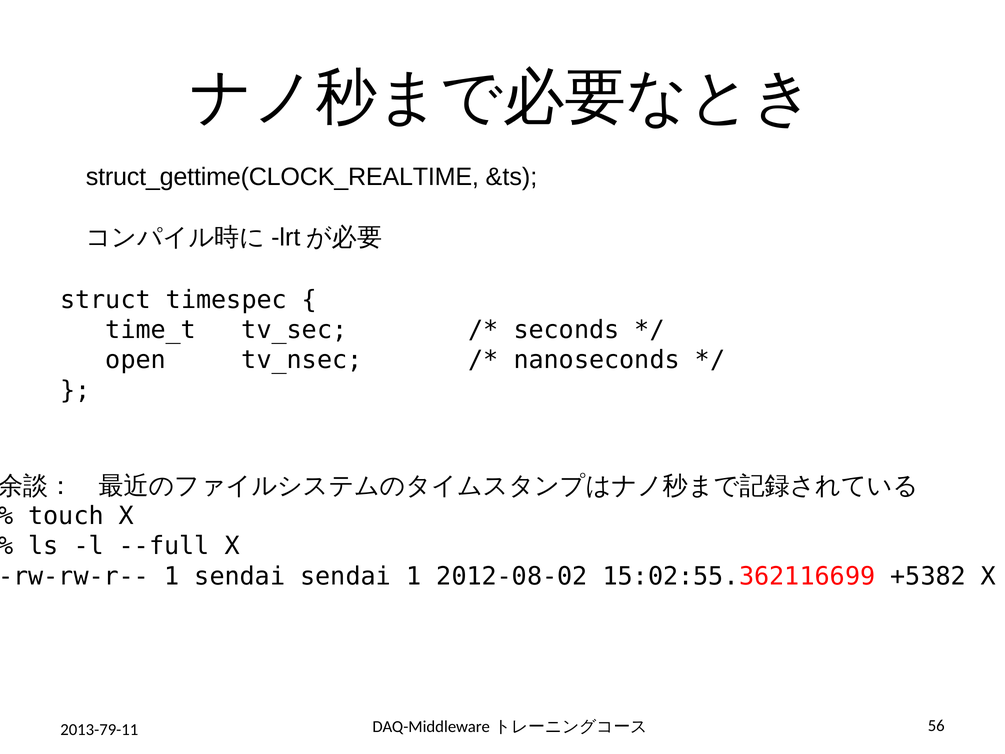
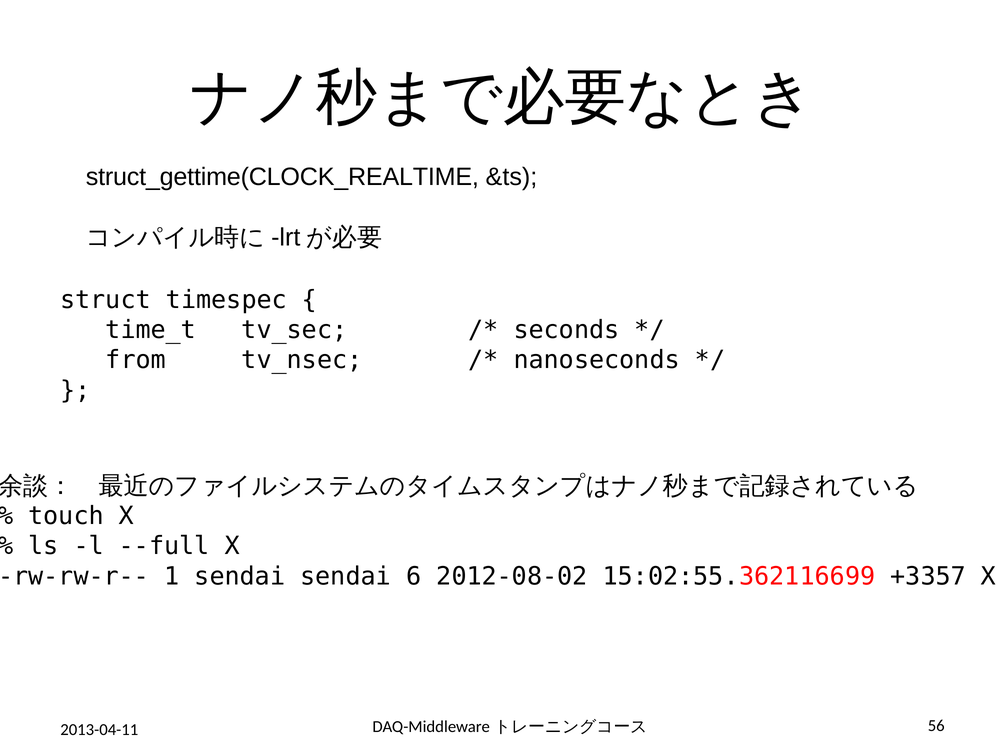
open: open -> from
sendai 1: 1 -> 6
+5382: +5382 -> +3357
2013-79-11: 2013-79-11 -> 2013-04-11
